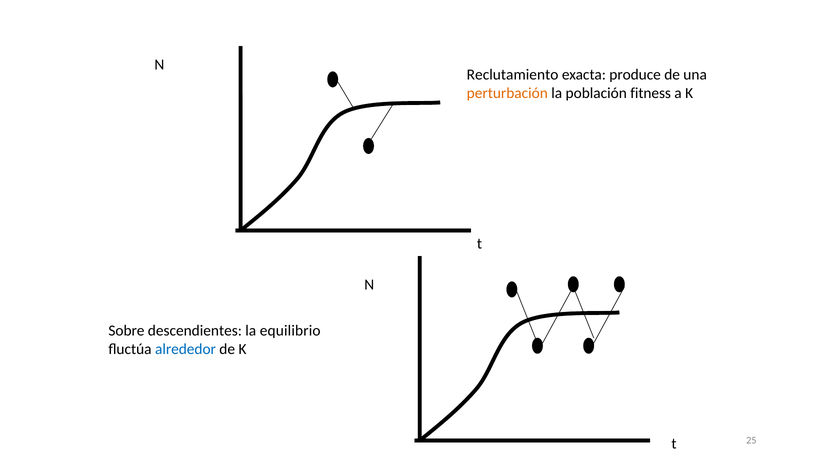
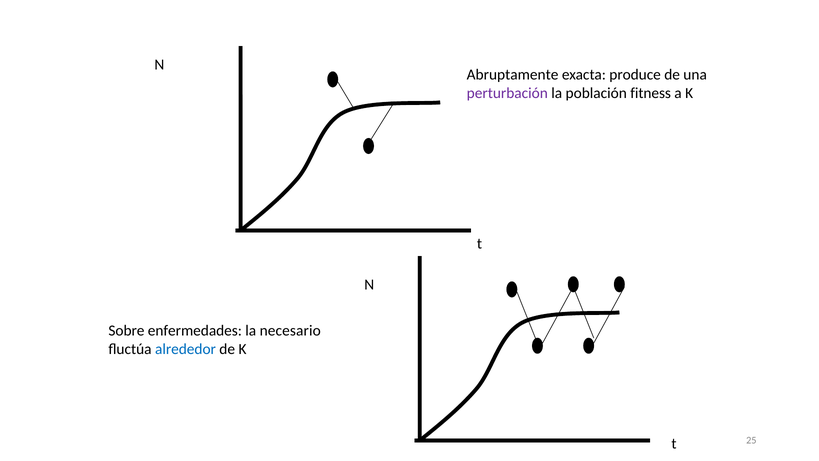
Reclutamiento: Reclutamiento -> Abruptamente
perturbación colour: orange -> purple
descendientes: descendientes -> enfermedades
equilibrio: equilibrio -> necesario
